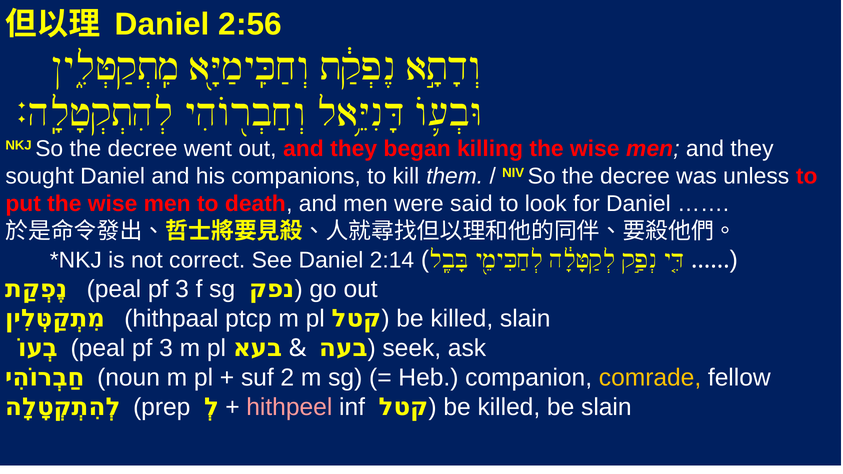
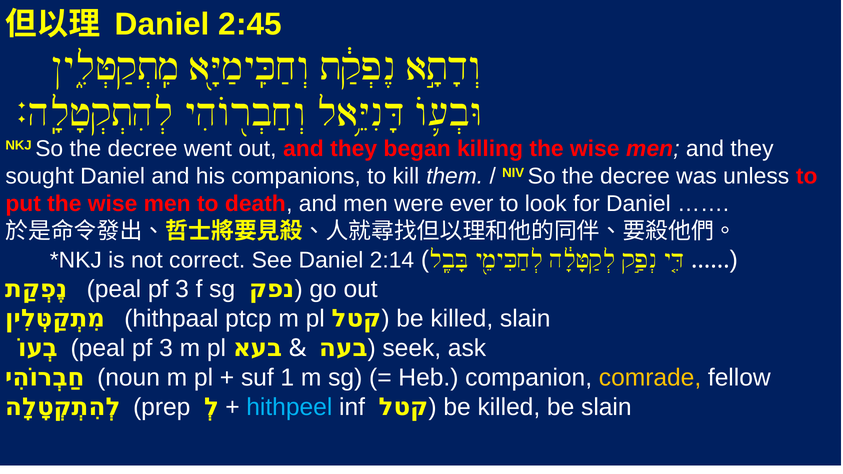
2:56: 2:56 -> 2:45
said: said -> ever
2: 2 -> 1
hithpeel colour: pink -> light blue
